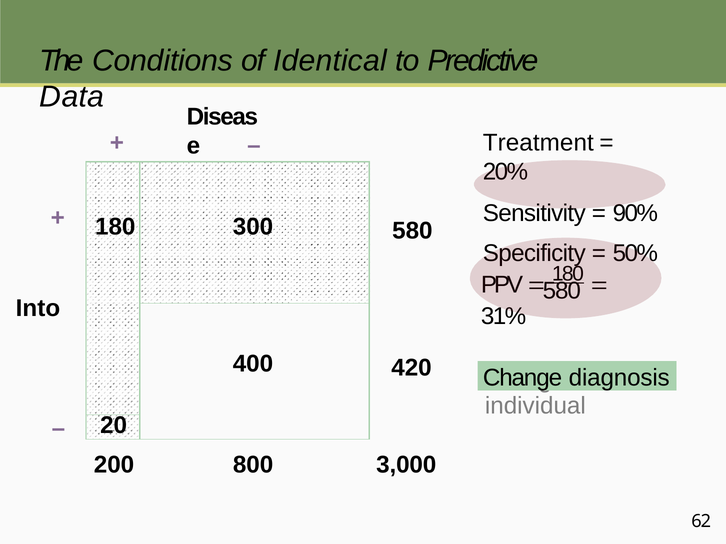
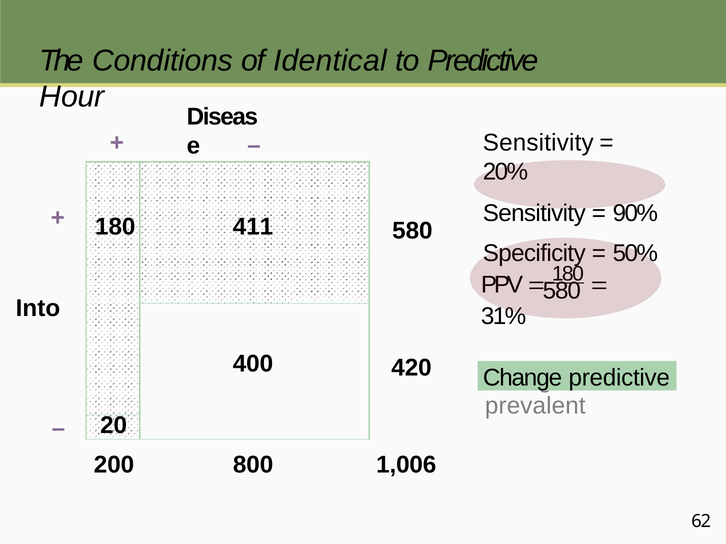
Data: Data -> Hour
Treatment at (538, 143): Treatment -> Sensitivity
300: 300 -> 411
diagnosis at (619, 378): diagnosis -> predictive
individual: individual -> prevalent
3,000: 3,000 -> 1,006
